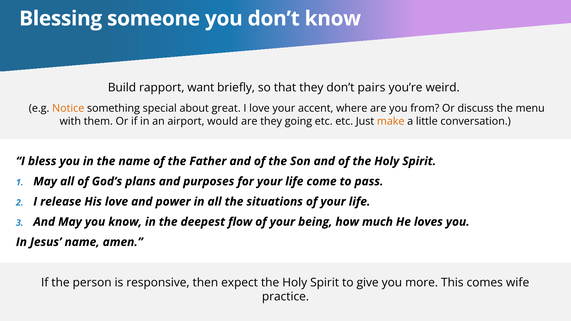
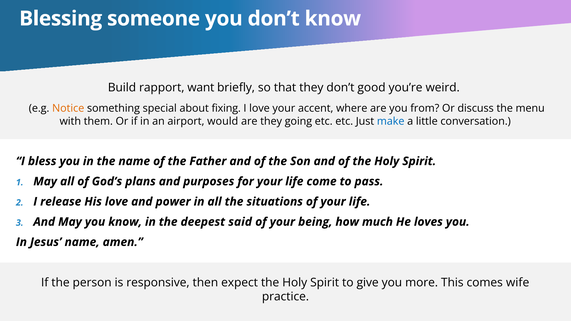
pairs: pairs -> good
great: great -> fixing
make colour: orange -> blue
flow: flow -> said
